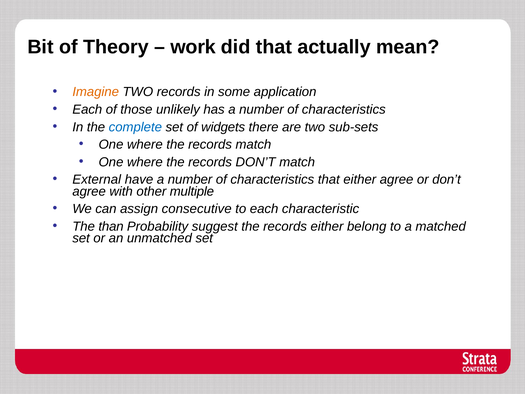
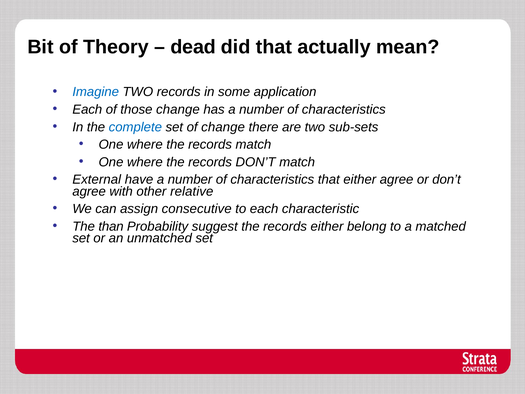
work: work -> dead
Imagine colour: orange -> blue
those unlikely: unlikely -> change
of widgets: widgets -> change
multiple: multiple -> relative
